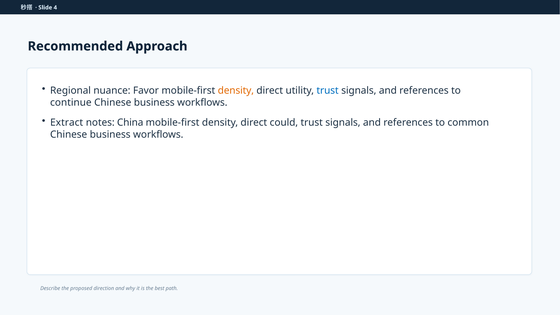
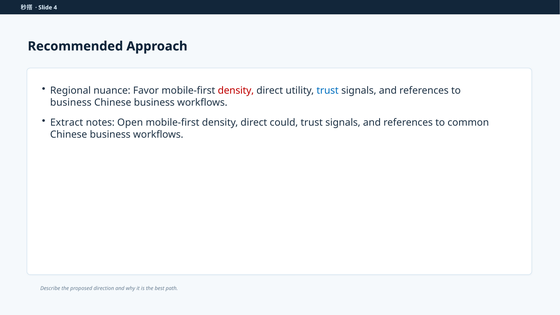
density at (236, 91) colour: orange -> red
continue at (71, 103): continue -> business
China: China -> Open
